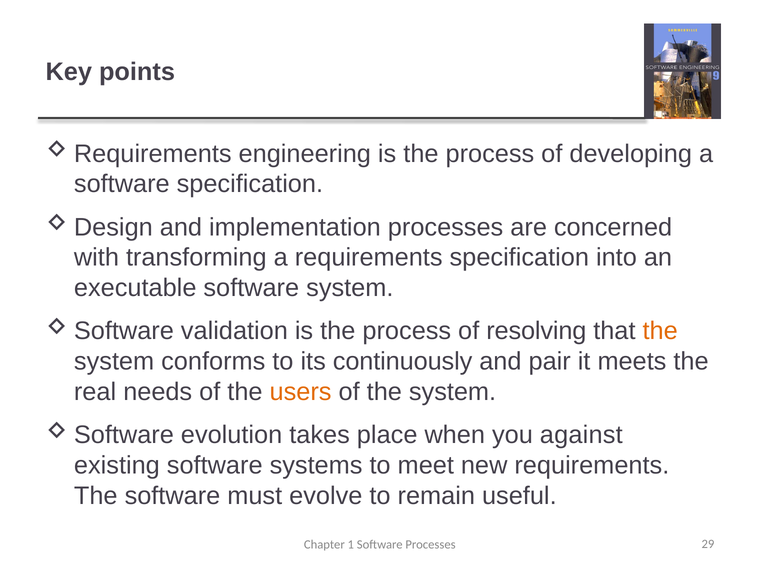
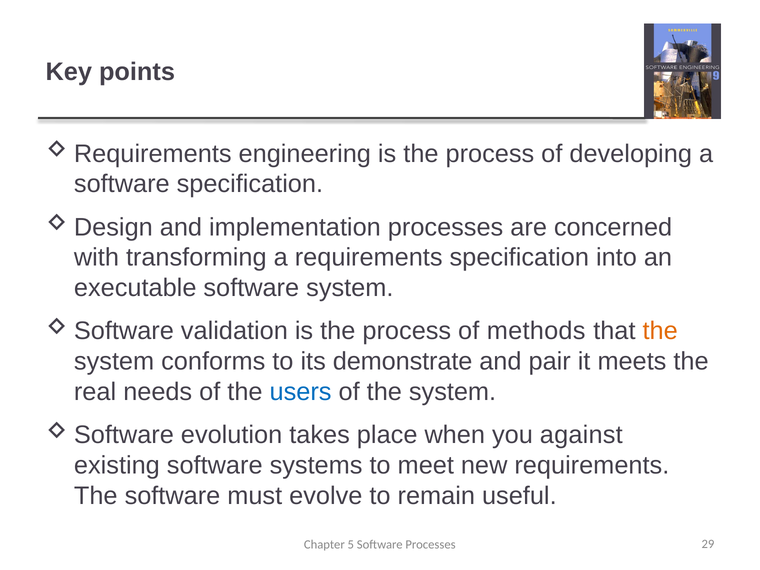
resolving: resolving -> methods
continuously: continuously -> demonstrate
users colour: orange -> blue
1: 1 -> 5
